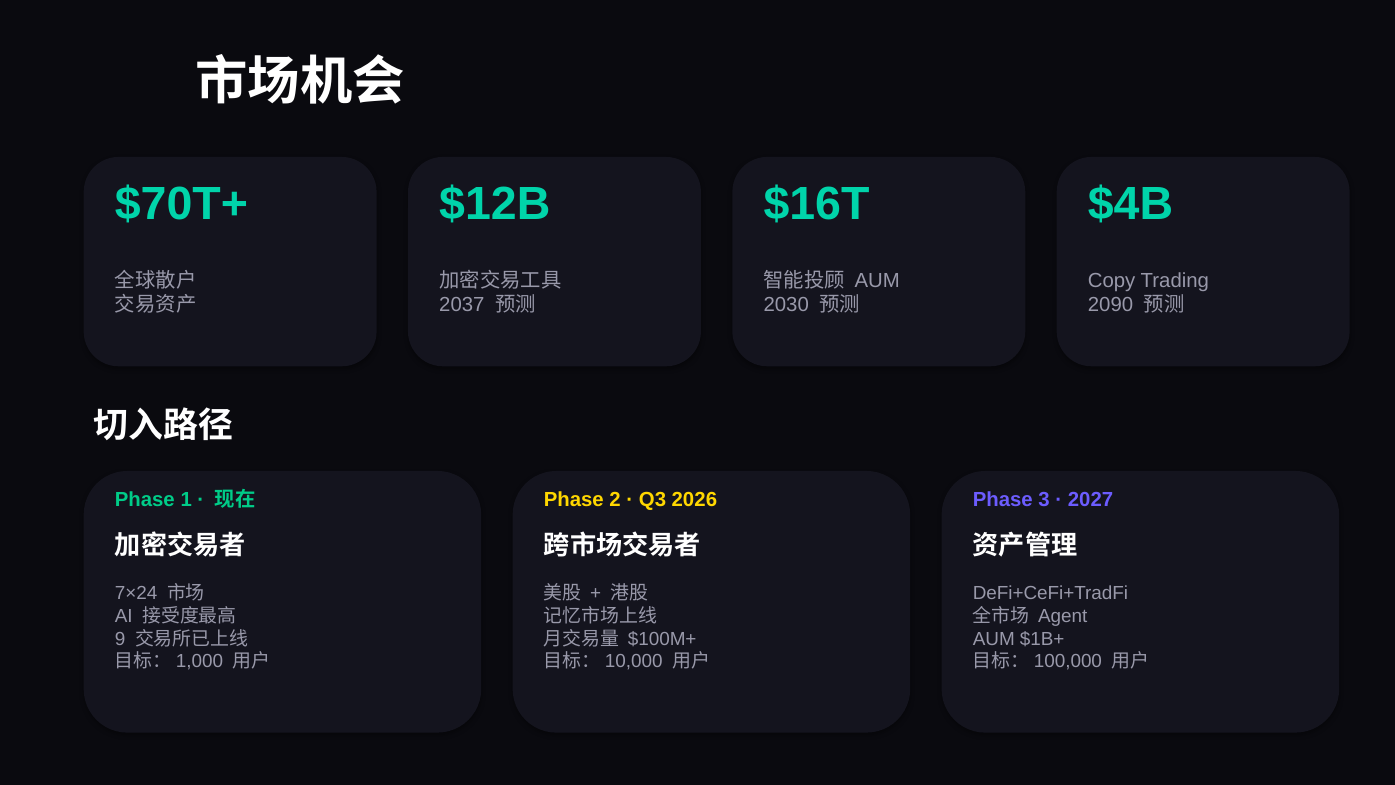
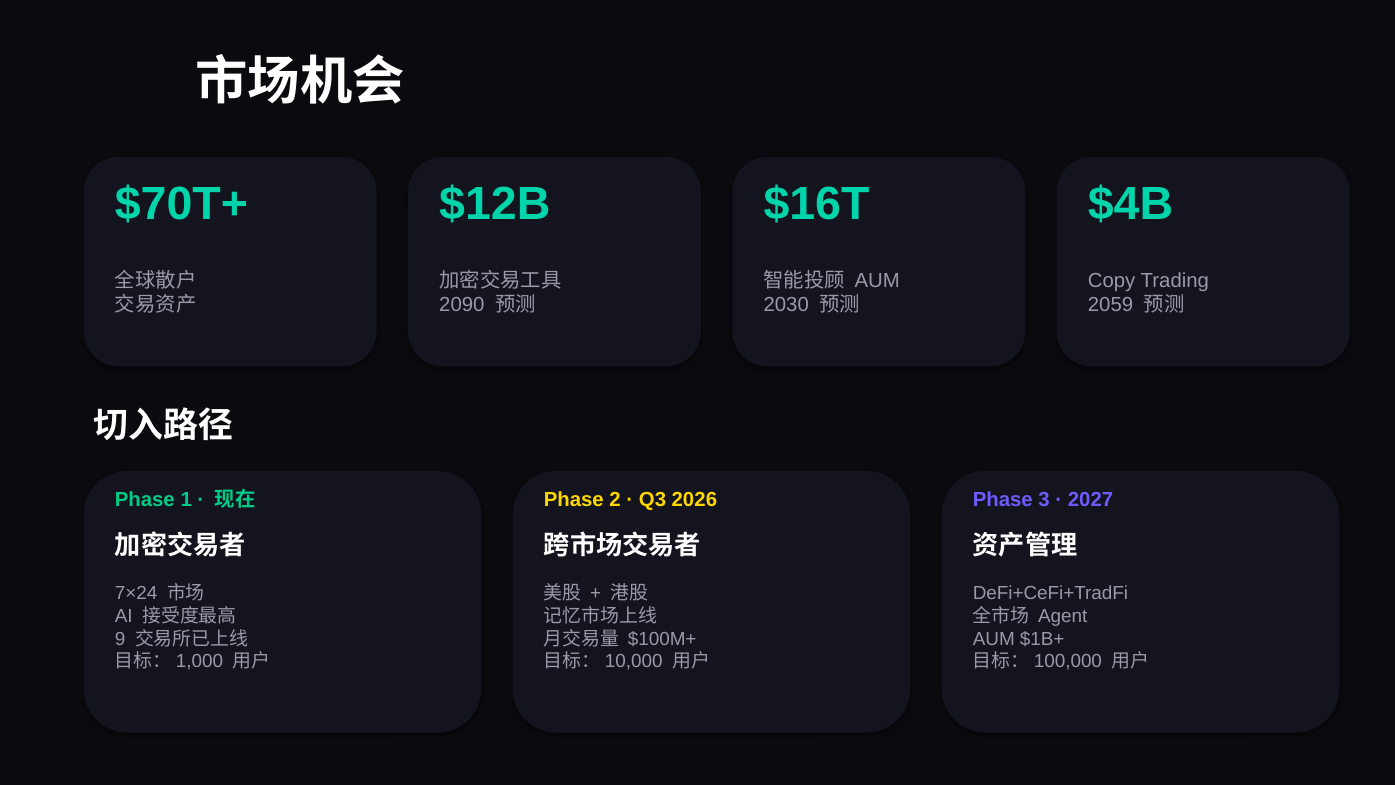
2037: 2037 -> 2090
2090: 2090 -> 2059
